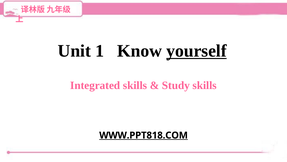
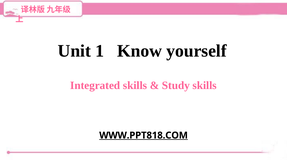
yourself underline: present -> none
